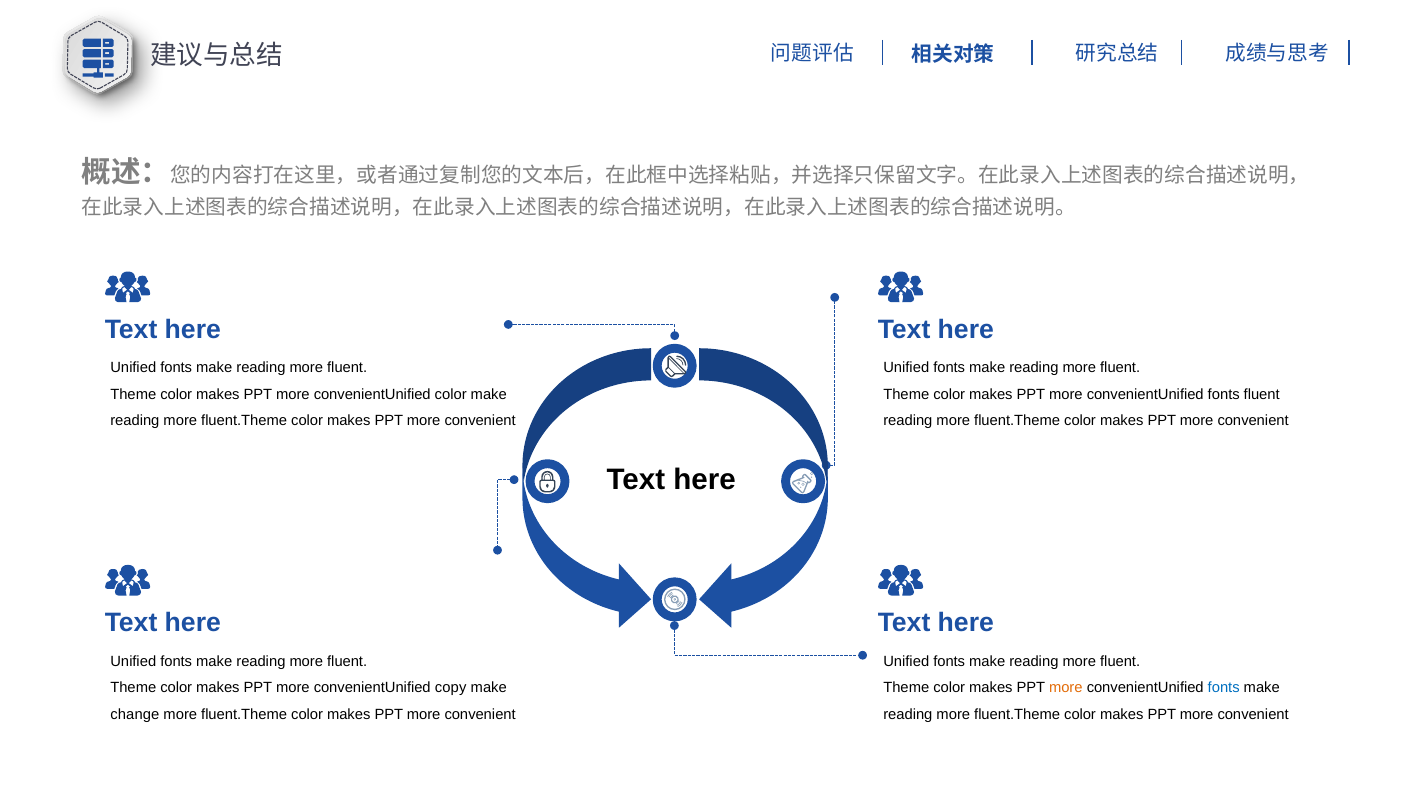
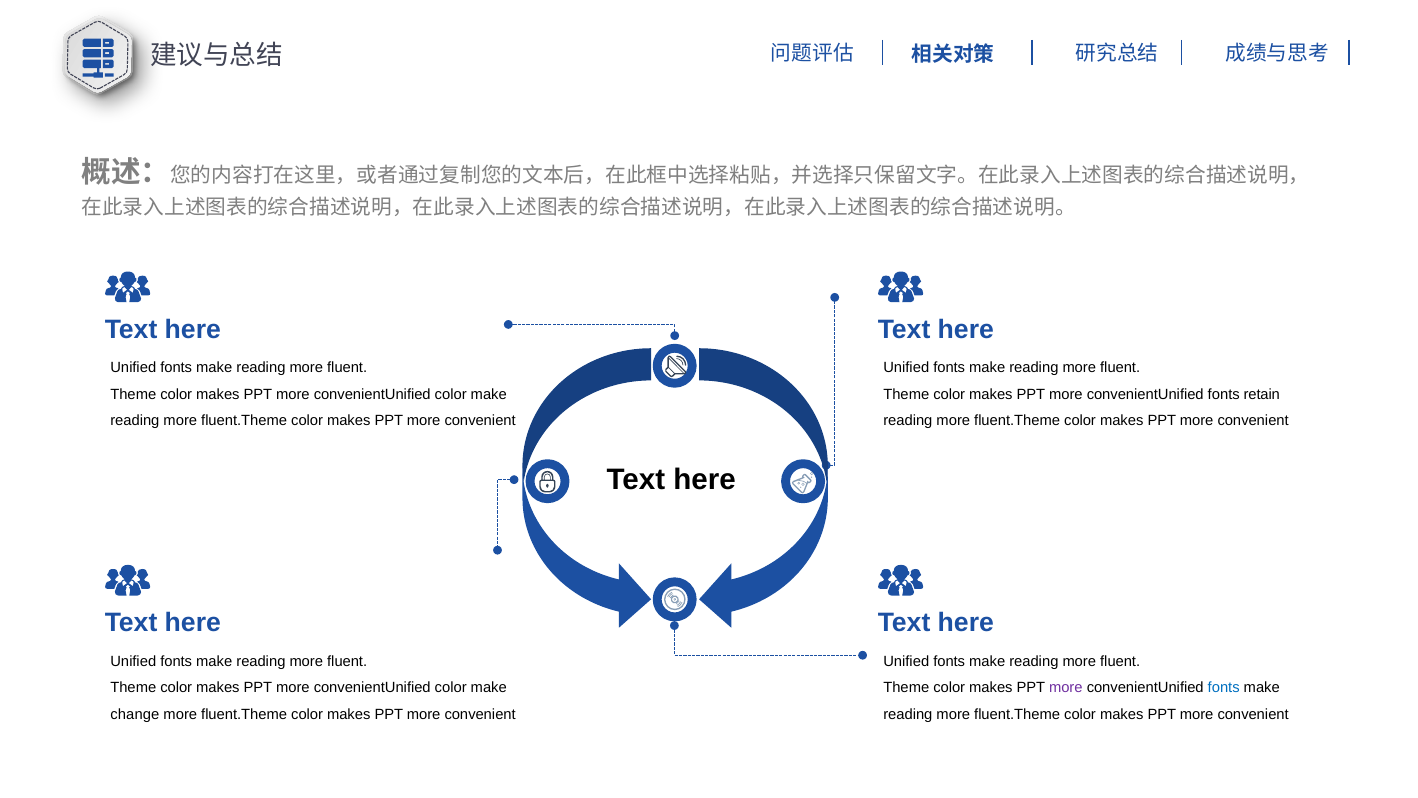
fonts fluent: fluent -> retain
copy at (451, 687): copy -> color
more at (1066, 687) colour: orange -> purple
